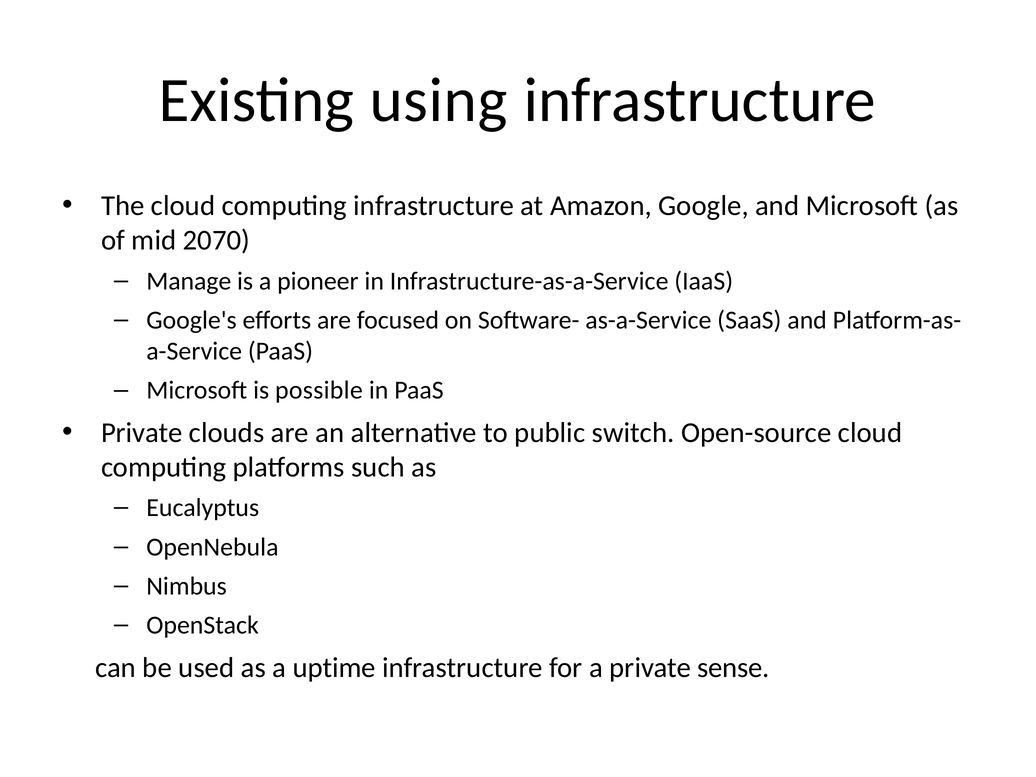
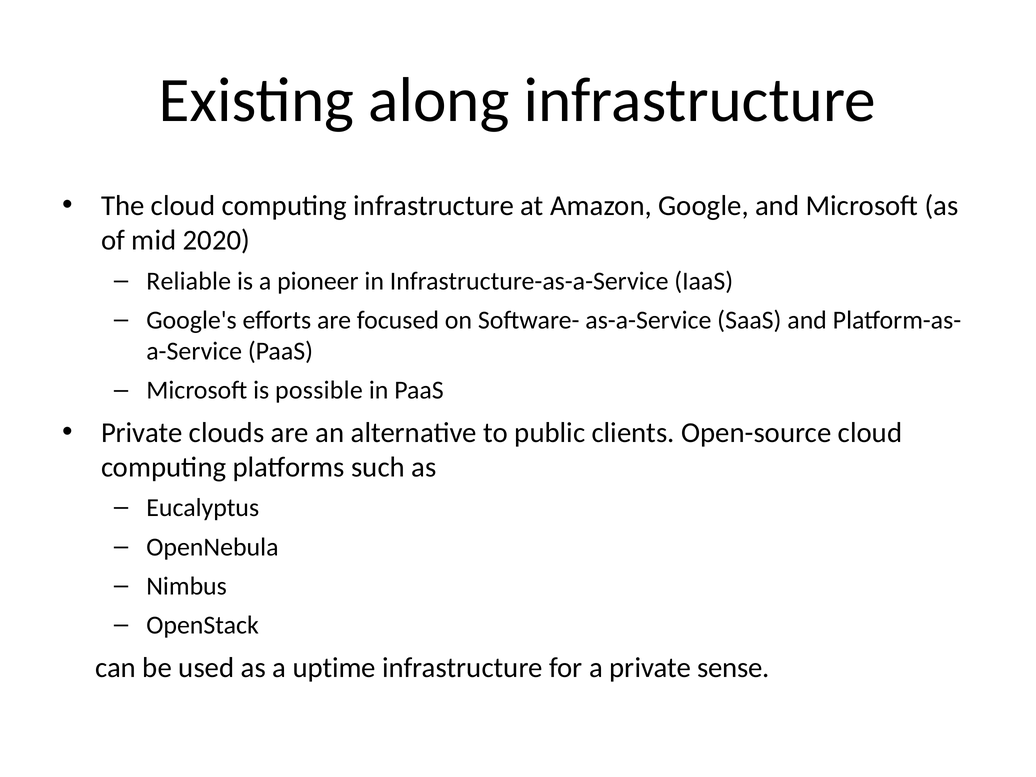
using: using -> along
2070: 2070 -> 2020
Manage: Manage -> Reliable
switch: switch -> clients
